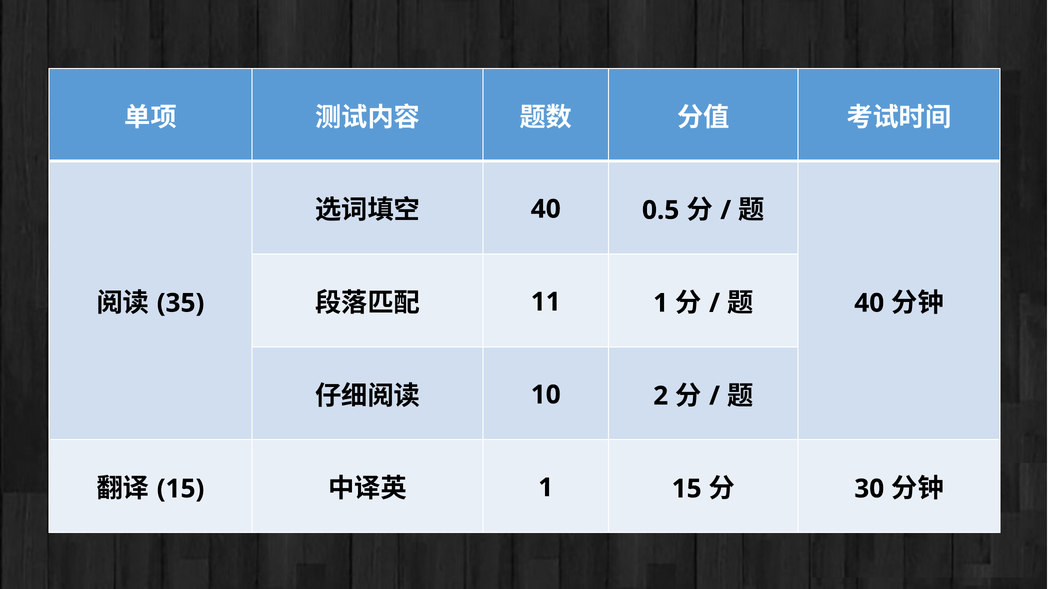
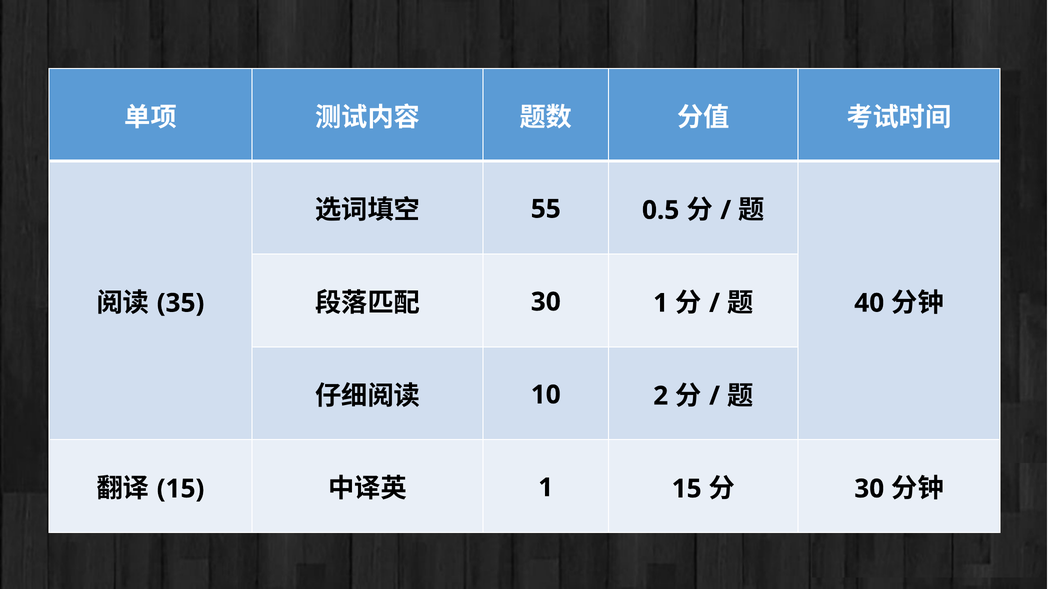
40 at (546, 209): 40 -> 55
11 at (546, 302): 11 -> 30
